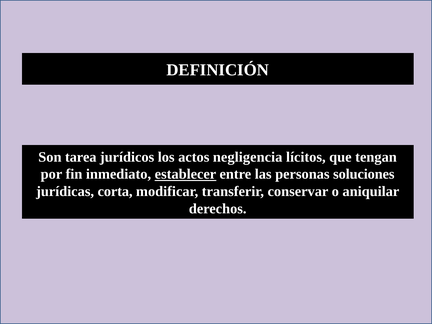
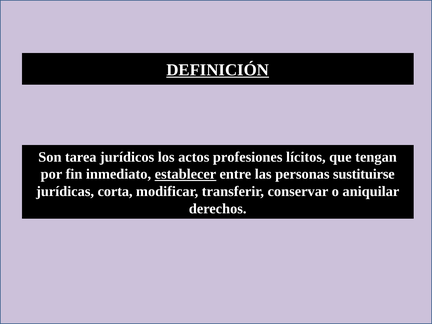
DEFINICIÓN underline: none -> present
negligencia: negligencia -> profesiones
soluciones: soluciones -> sustituirse
